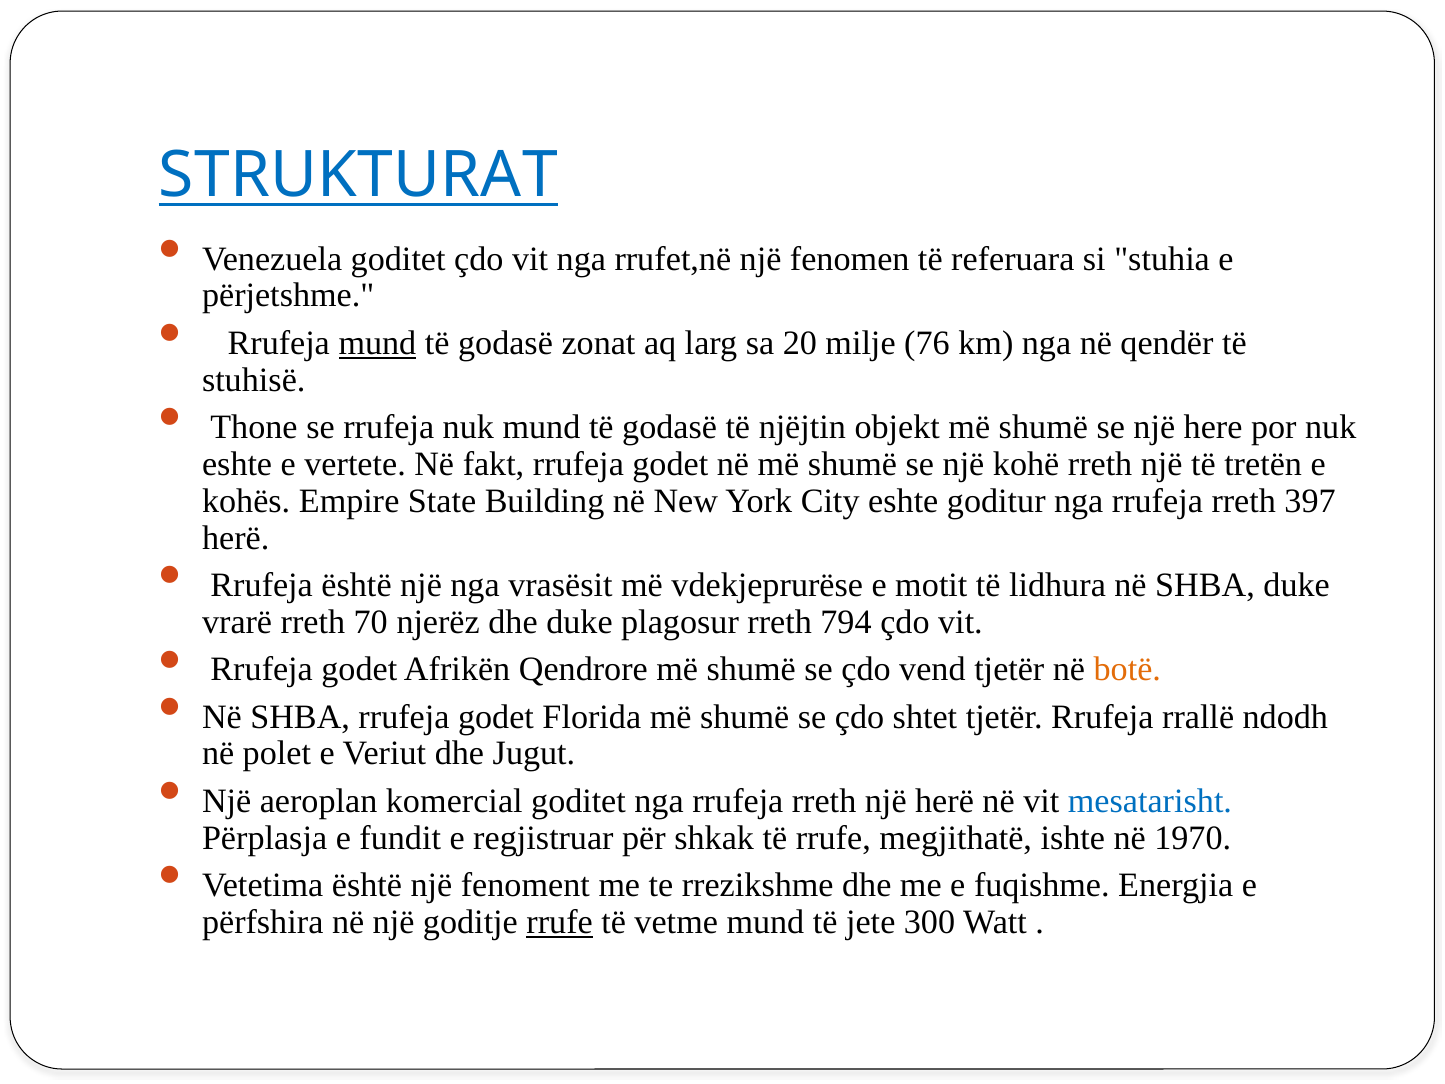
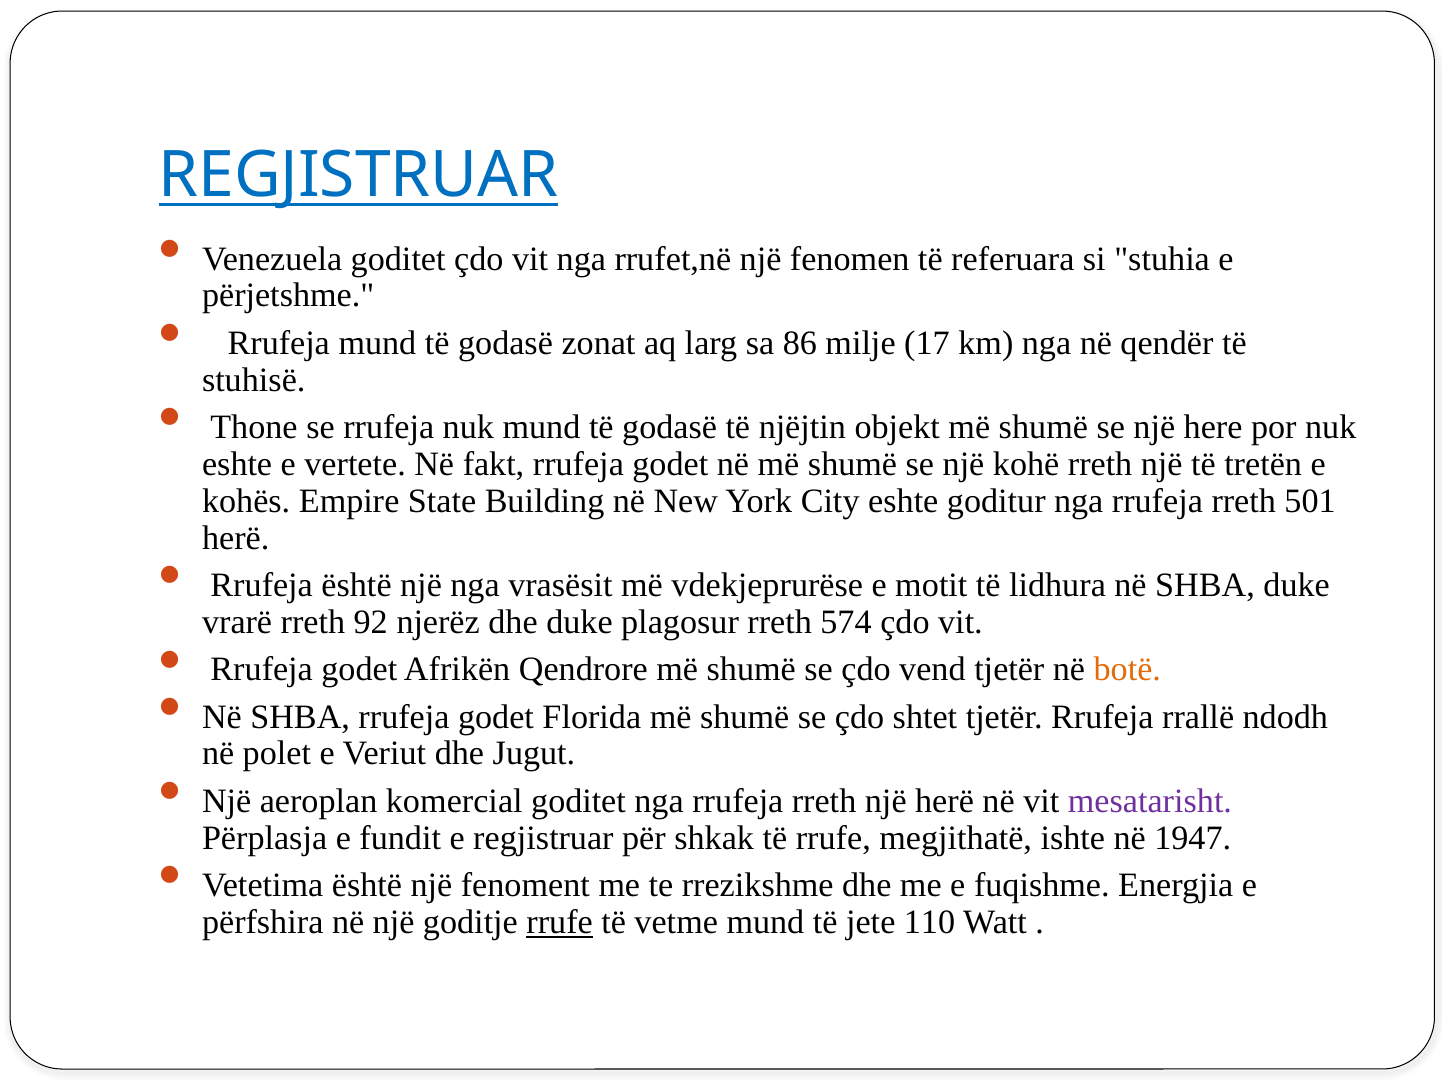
STRUKTURAT at (358, 175): STRUKTURAT -> REGJISTRUAR
mund at (377, 343) underline: present -> none
20: 20 -> 86
76: 76 -> 17
397: 397 -> 501
70: 70 -> 92
794: 794 -> 574
mesatarisht colour: blue -> purple
1970: 1970 -> 1947
300: 300 -> 110
